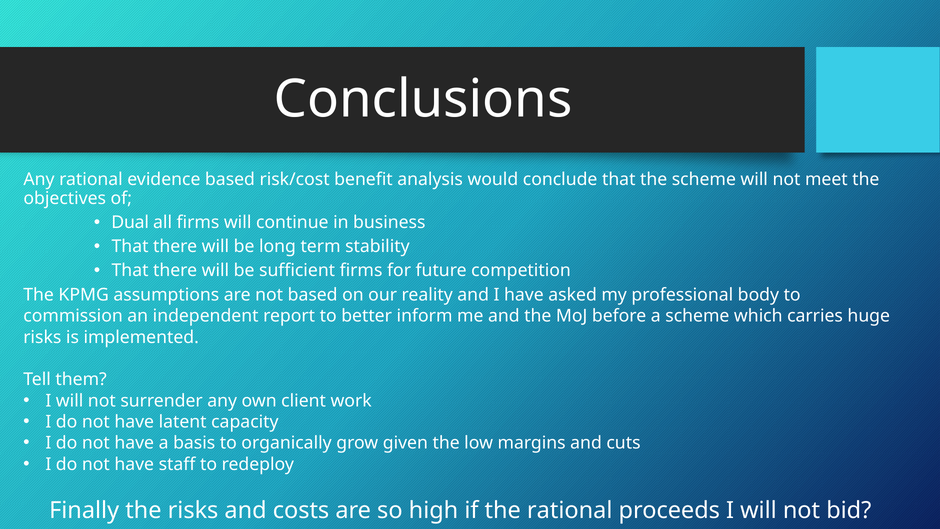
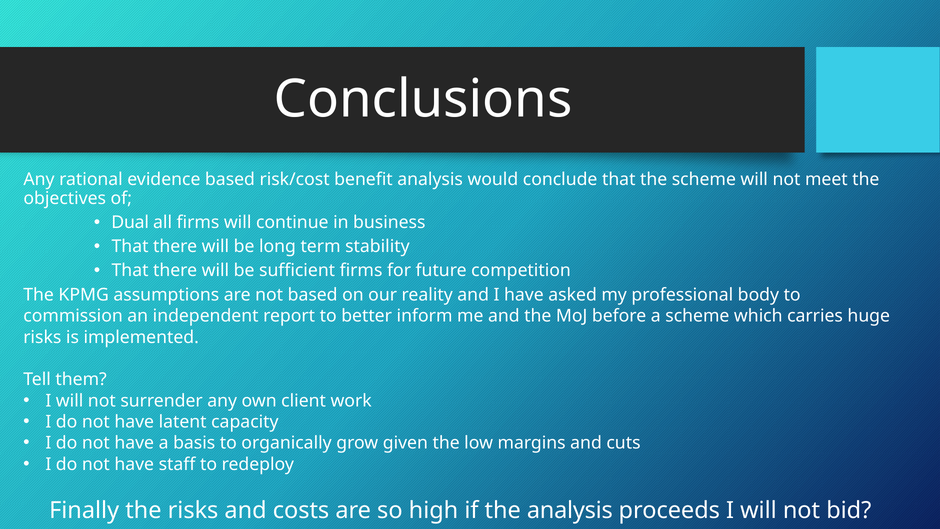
the rational: rational -> analysis
